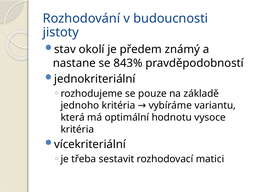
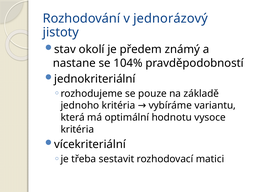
budoucnosti: budoucnosti -> jednorázový
843%: 843% -> 104%
